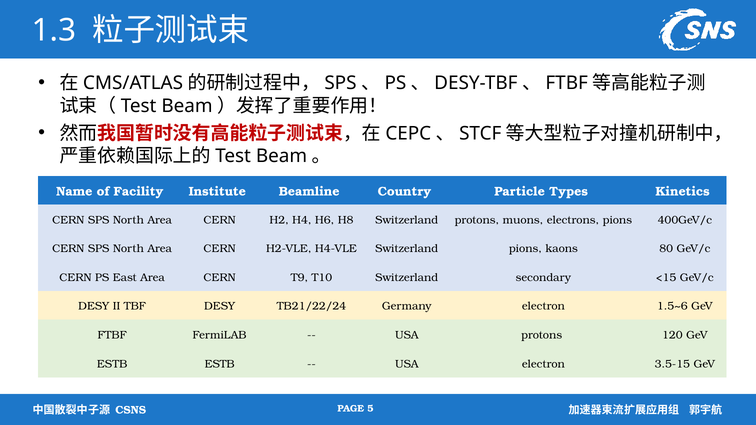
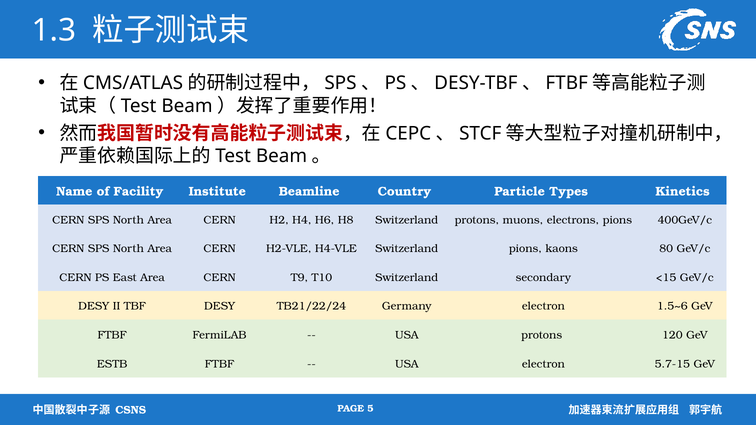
ESTB ESTB: ESTB -> FTBF
3.5-15: 3.5-15 -> 5.7-15
